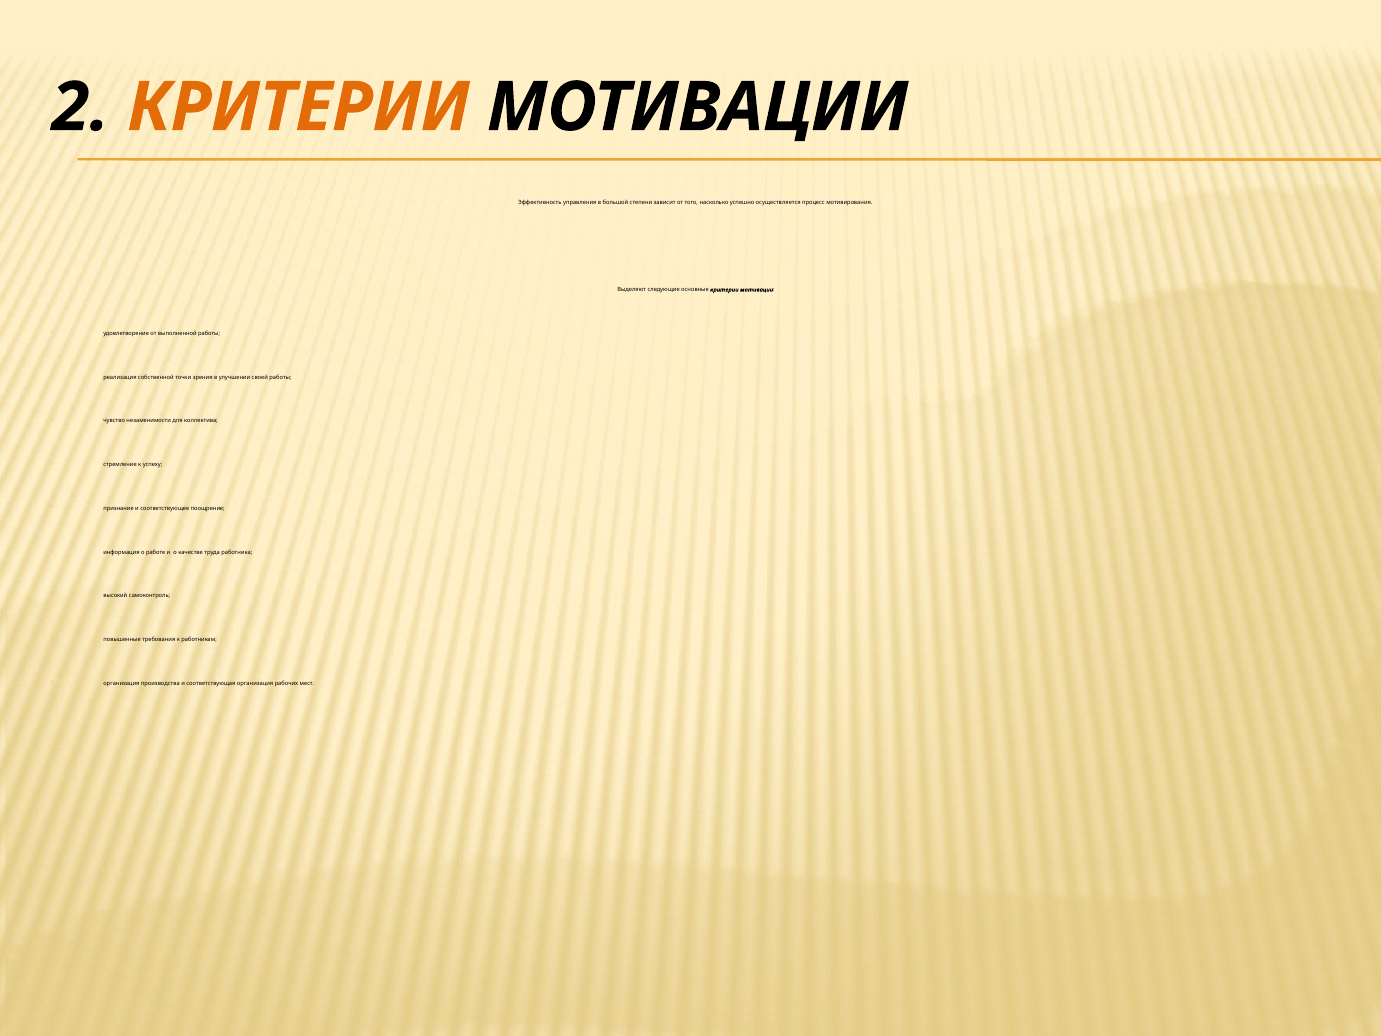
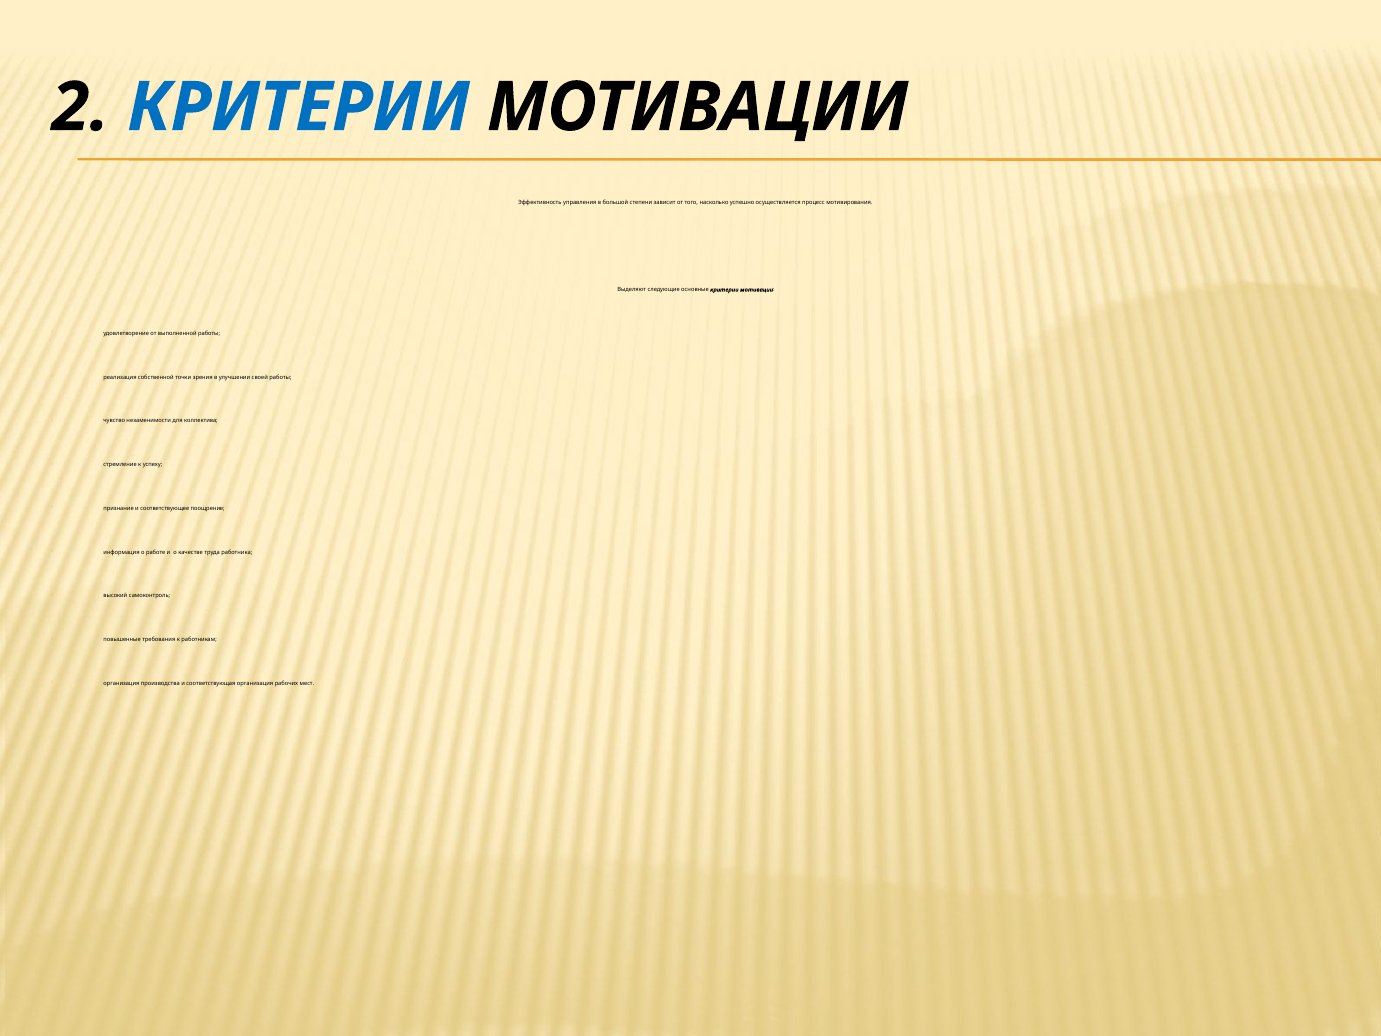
КРИТЕРИИ at (298, 107) colour: orange -> blue
